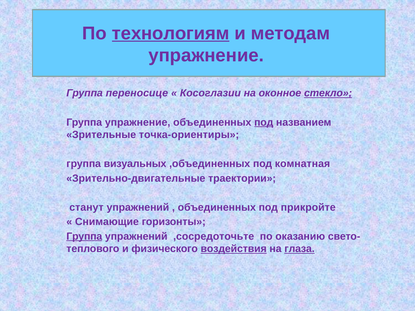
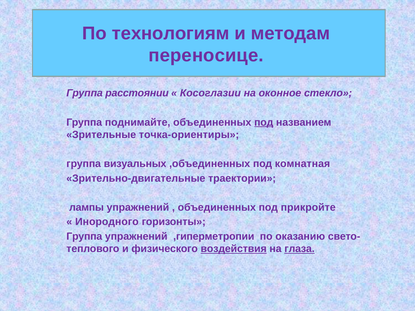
технологиям underline: present -> none
упражнение at (206, 55): упражнение -> переносице
переносице: переносице -> расстоянии
стекло underline: present -> none
Группа упражнение: упражнение -> поднимайте
станут: станут -> лампы
Снимающие: Снимающие -> Инородного
Группа at (84, 236) underline: present -> none
,сосредоточьте: ,сосредоточьте -> ,гиперметропии
